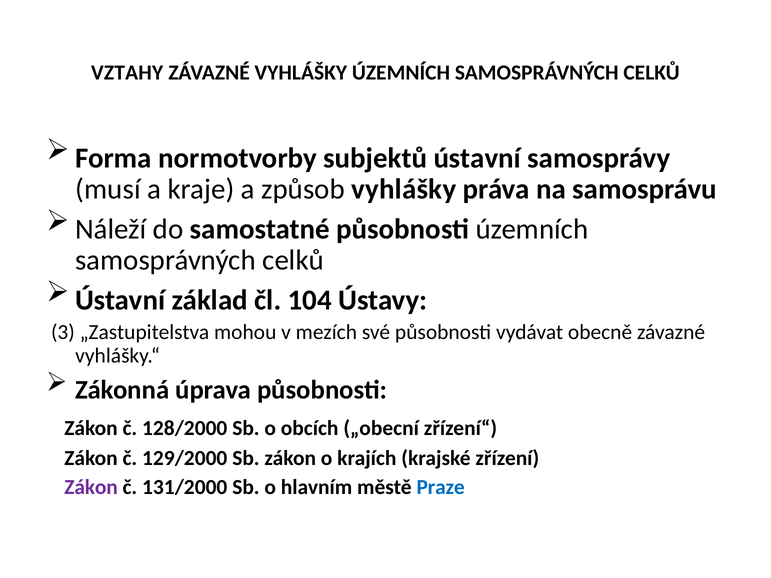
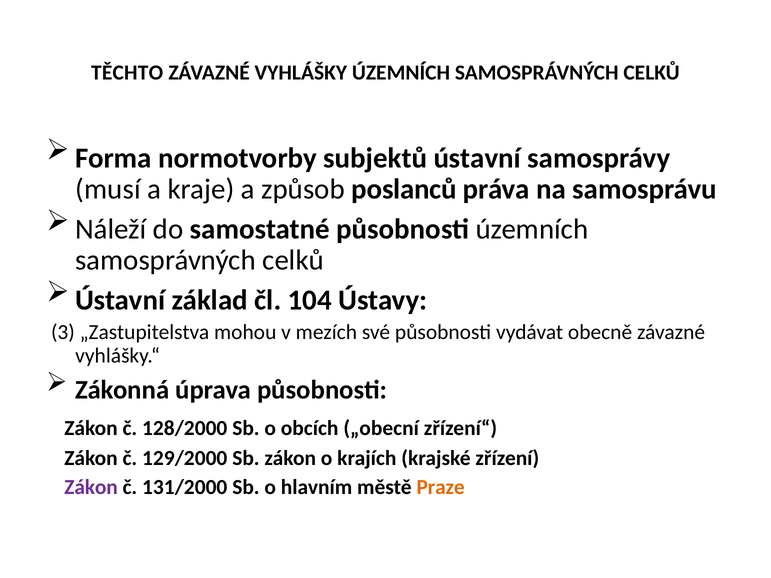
VZTAHY: VZTAHY -> TĚCHTO
způsob vyhlášky: vyhlášky -> poslanců
Praze colour: blue -> orange
